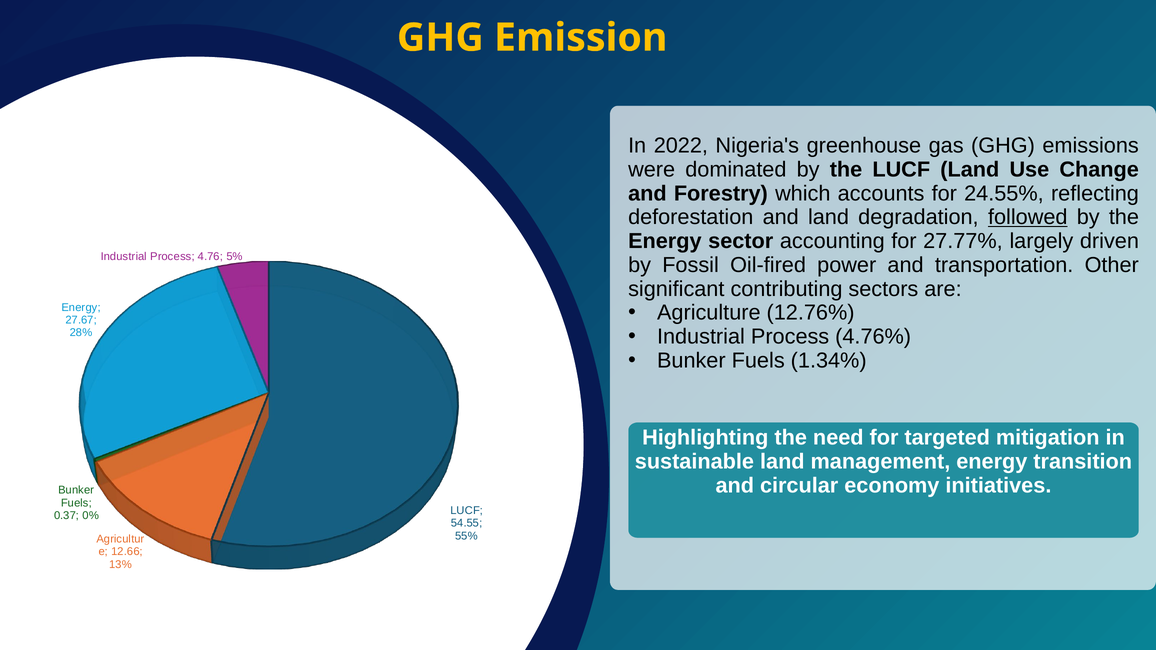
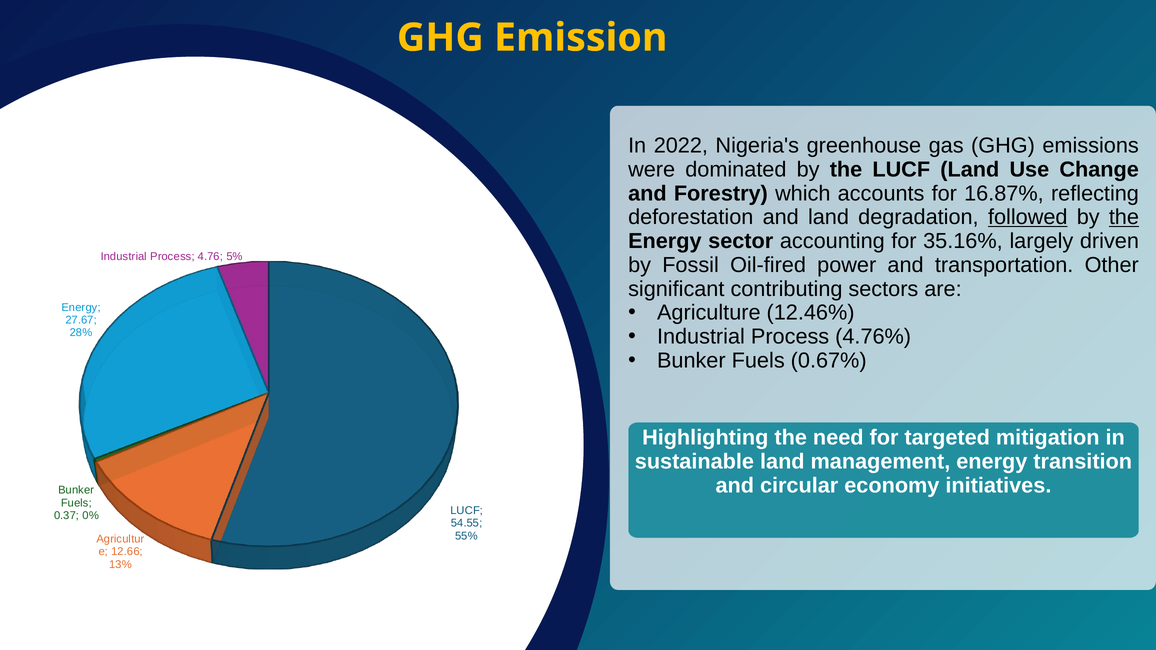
24.55%: 24.55% -> 16.87%
the at (1124, 217) underline: none -> present
27.77%: 27.77% -> 35.16%
12.76%: 12.76% -> 12.46%
1.34%: 1.34% -> 0.67%
